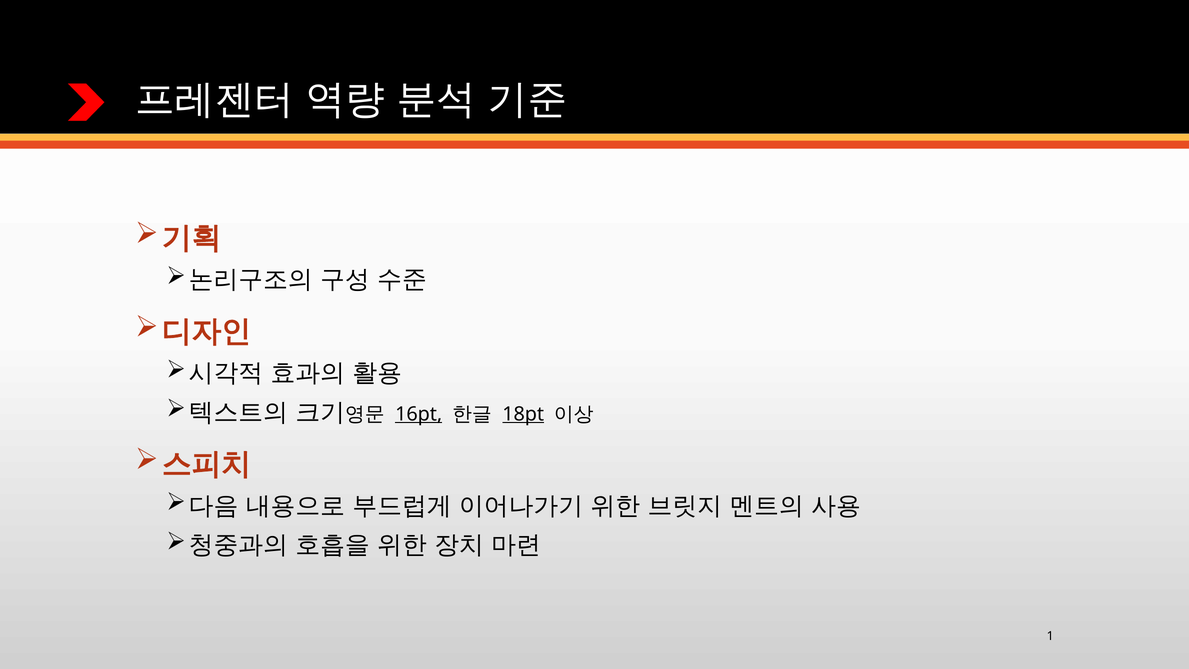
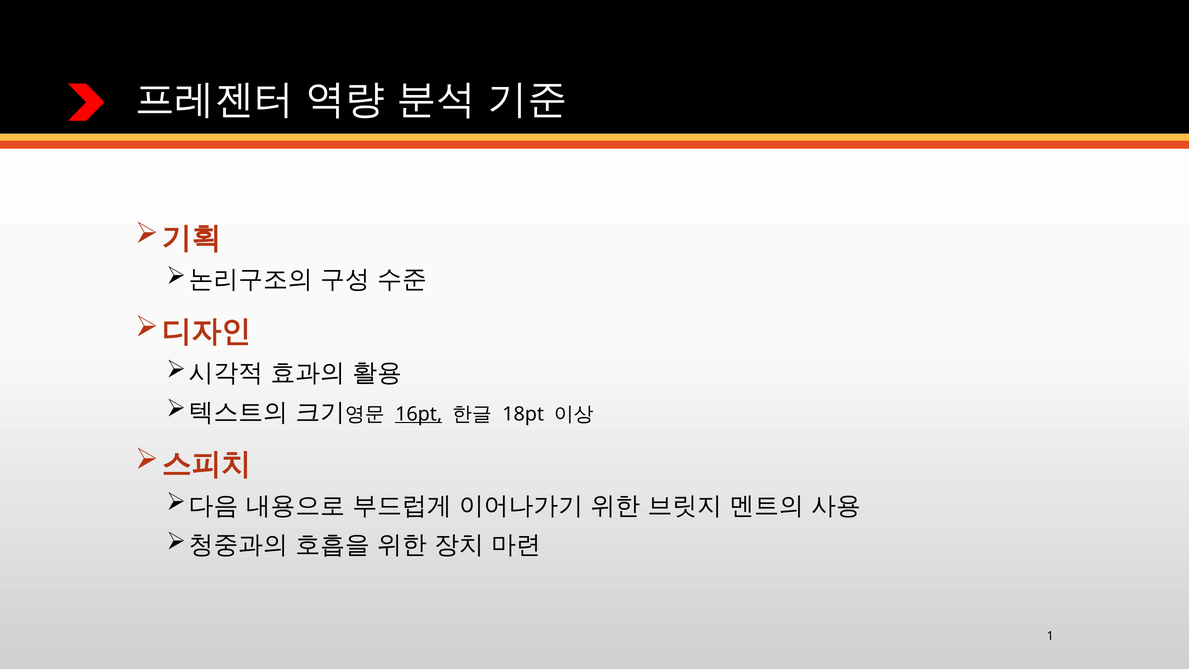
18pt underline: present -> none
